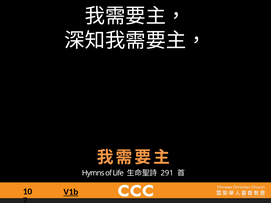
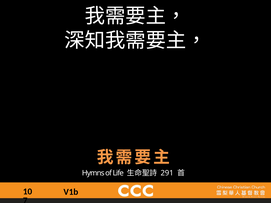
V1b underline: present -> none
